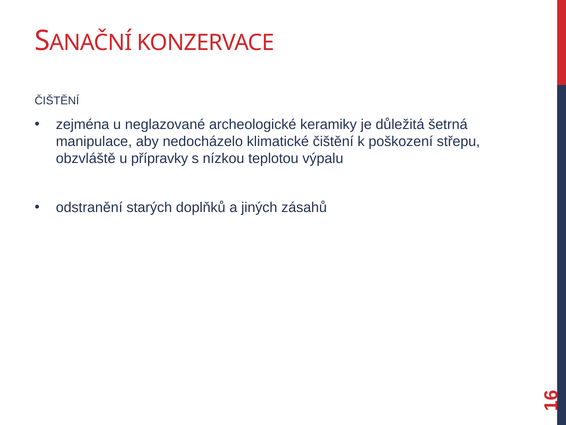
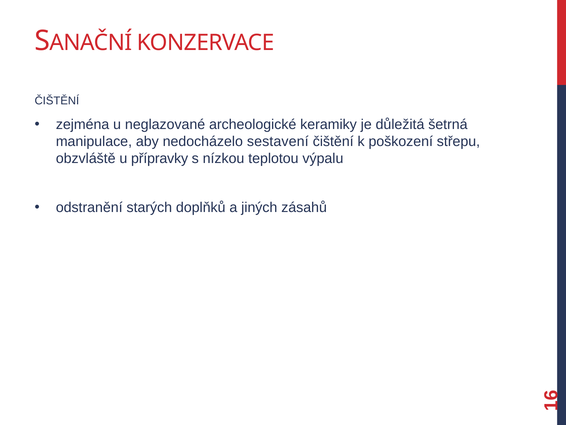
klimatické: klimatické -> sestavení
